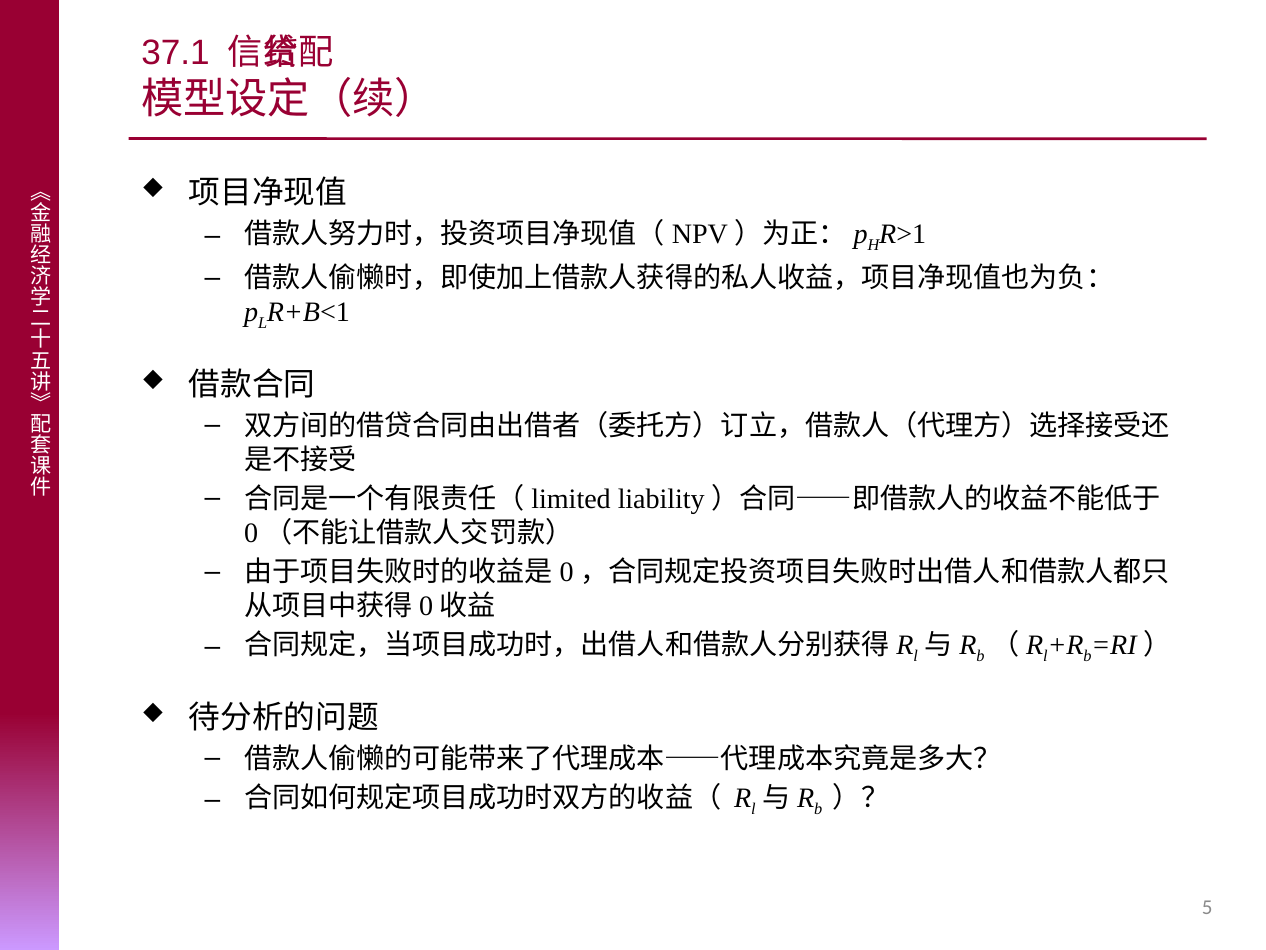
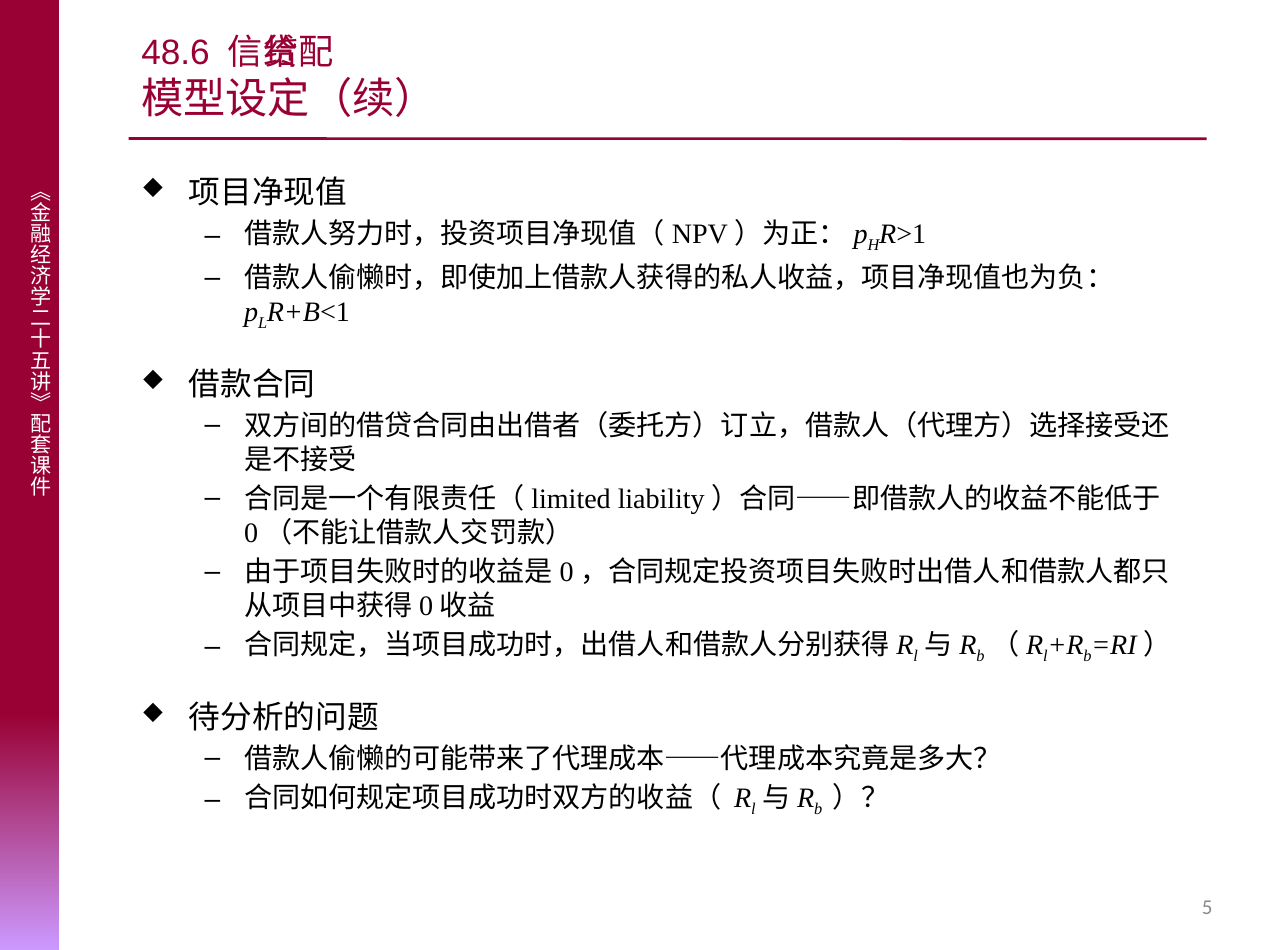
37.1: 37.1 -> 48.6
